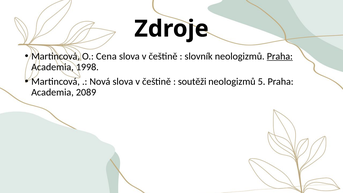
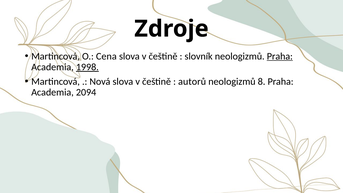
1998 underline: none -> present
soutěži: soutěži -> autorů
5: 5 -> 8
2089: 2089 -> 2094
